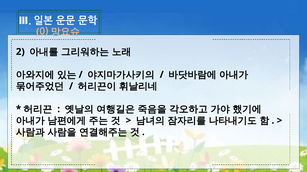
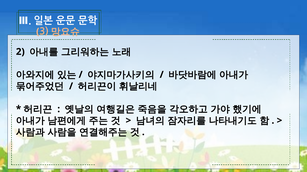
0: 0 -> 3
